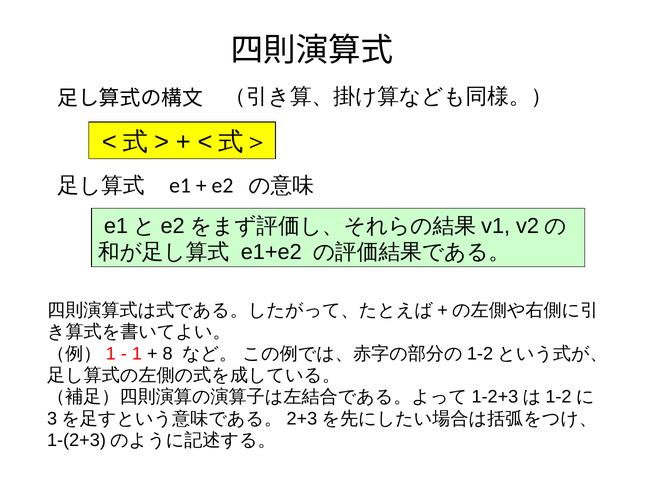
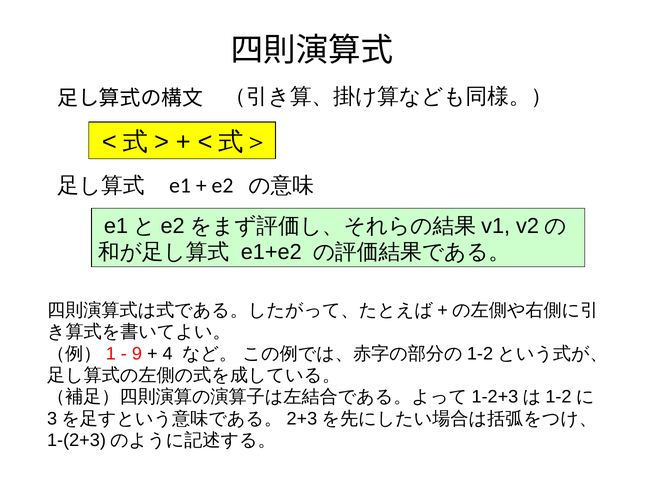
1: 1 -> 9
8: 8 -> 4
